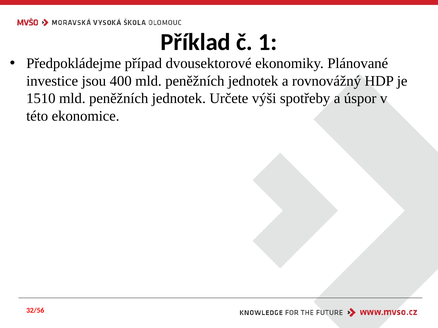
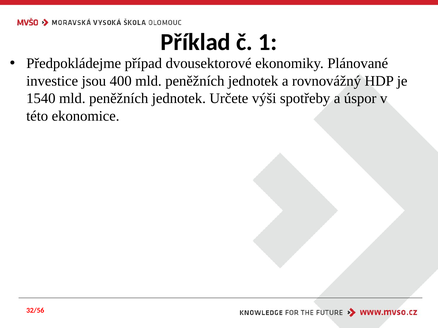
1510: 1510 -> 1540
